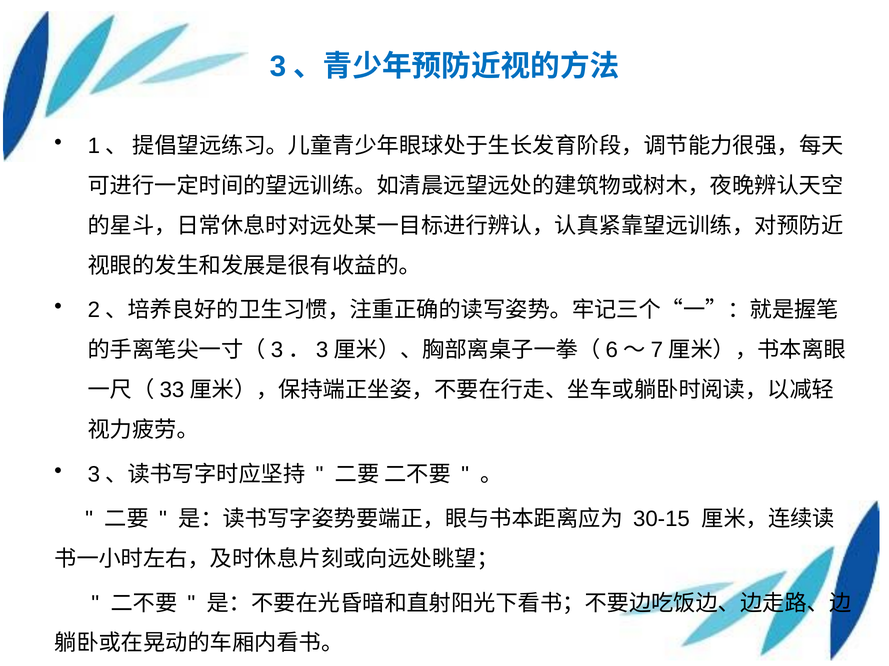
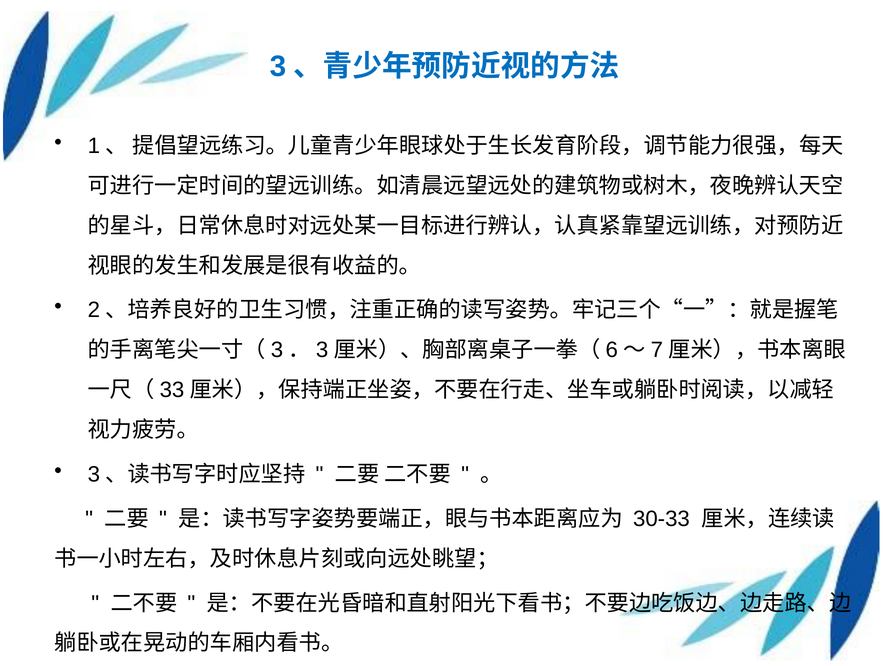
30-15: 30-15 -> 30-33
